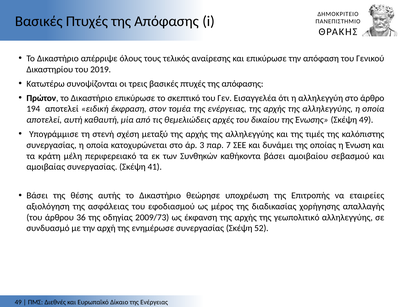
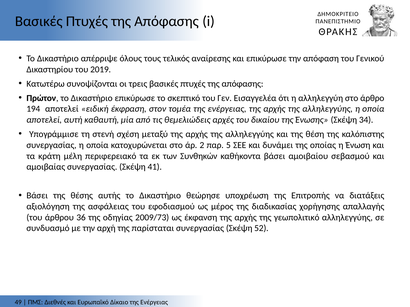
Σκέψη 49: 49 -> 34
τιμές: τιμές -> θέση
3: 3 -> 2
7: 7 -> 5
εταιρείες: εταιρείες -> διατάξεις
ενημέρωσε: ενημέρωσε -> παρίσταται
